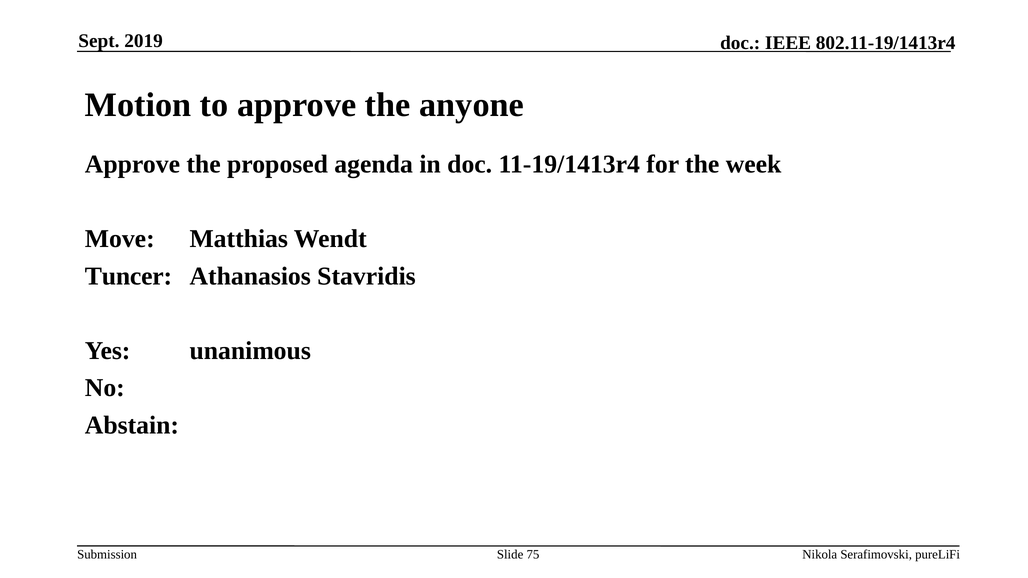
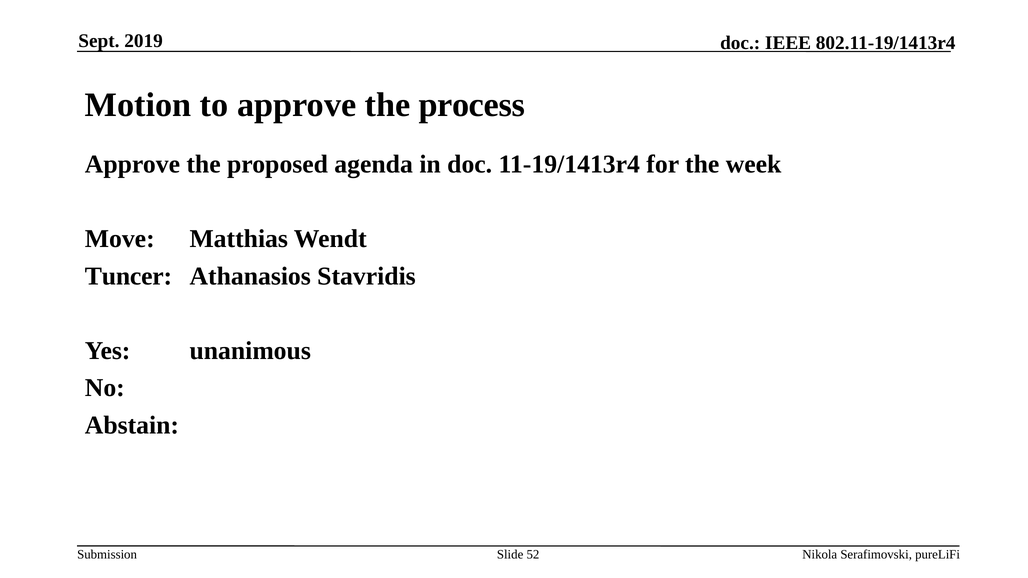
anyone: anyone -> process
75: 75 -> 52
